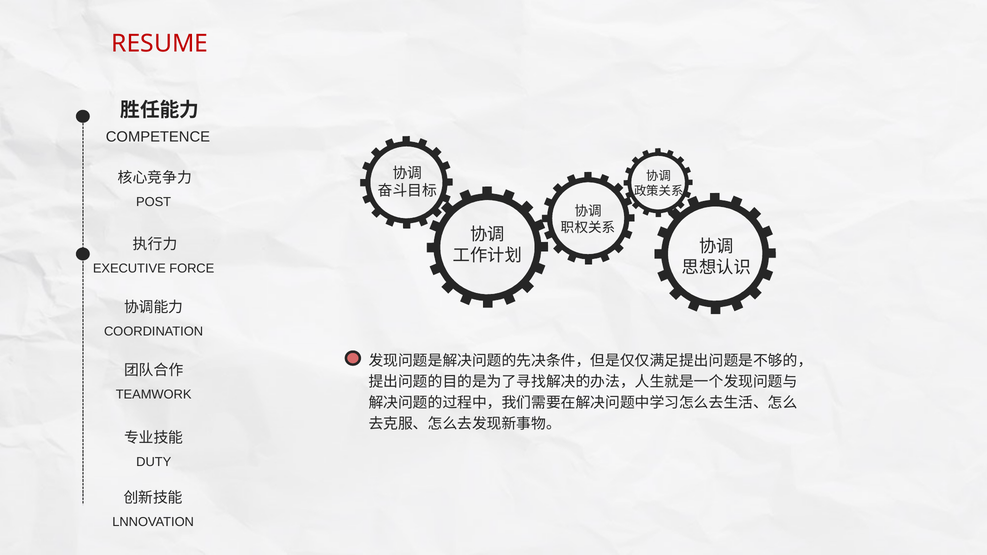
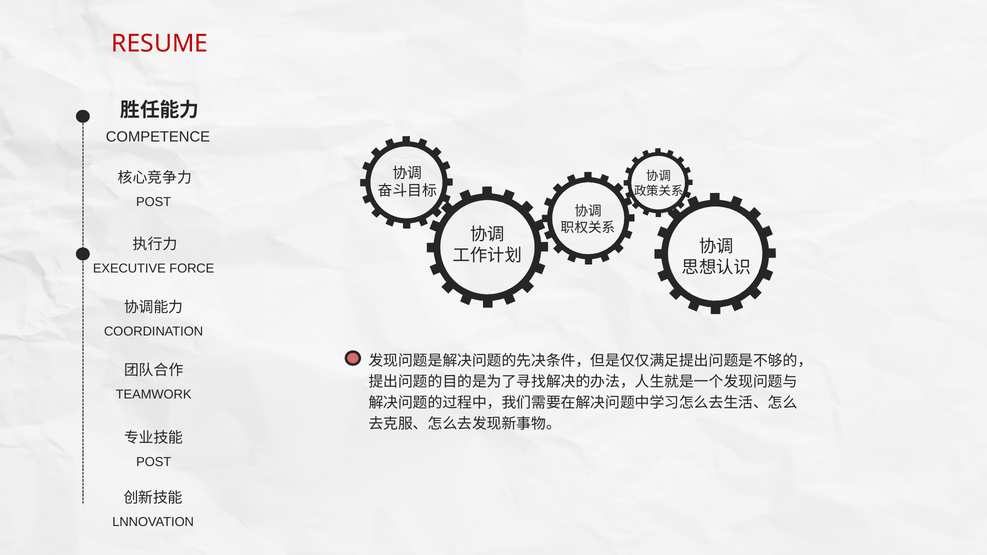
DUTY at (154, 462): DUTY -> POST
